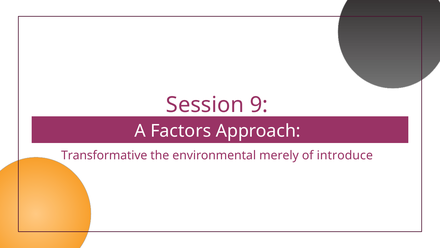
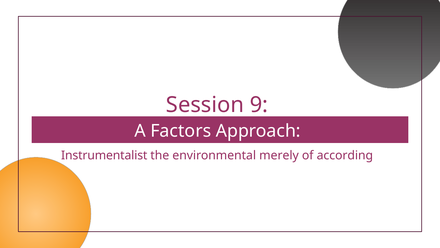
Transformative: Transformative -> Instrumentalist
introduce: introduce -> according
